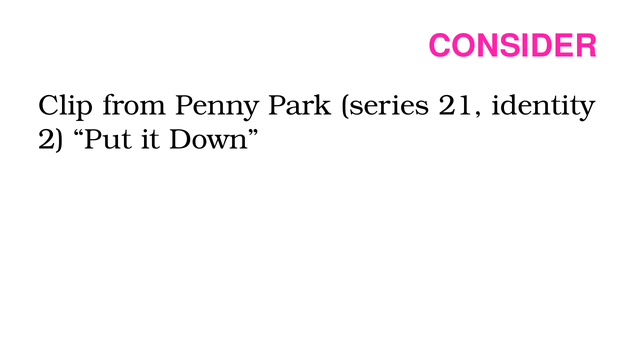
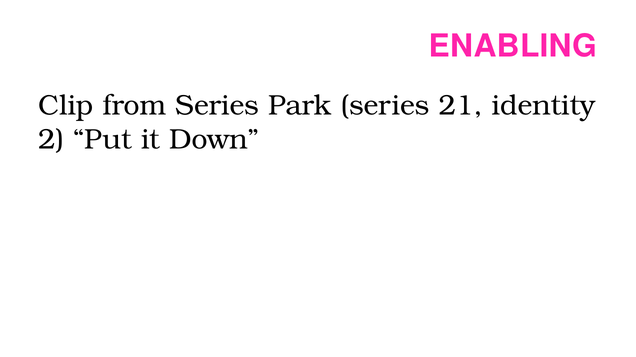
CONSIDER: CONSIDER -> ENABLING
from Penny: Penny -> Series
